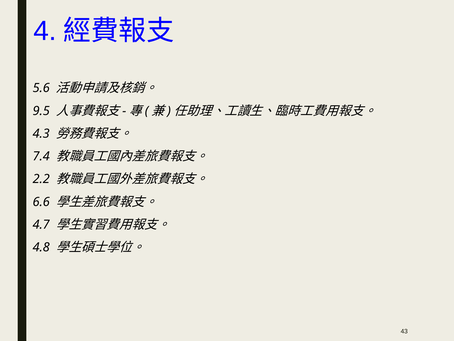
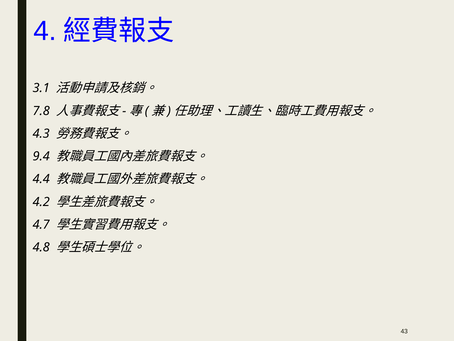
5.6: 5.6 -> 3.1
9.5: 9.5 -> 7.8
7.4: 7.4 -> 9.4
2.2: 2.2 -> 4.4
6.6: 6.6 -> 4.2
